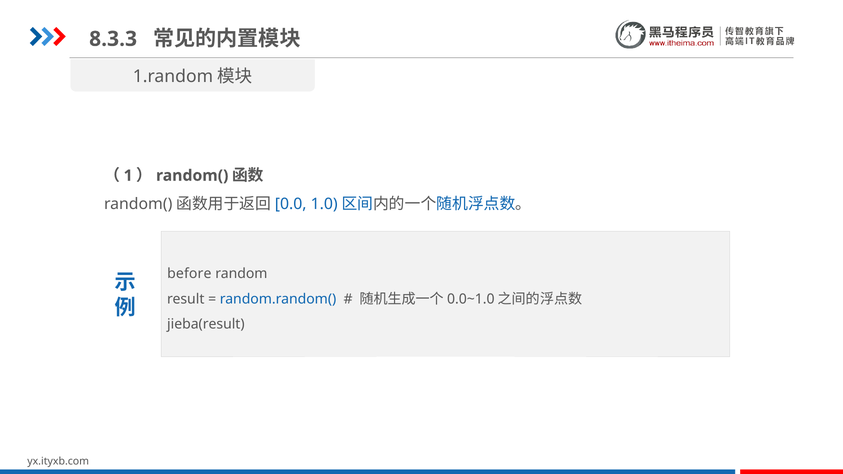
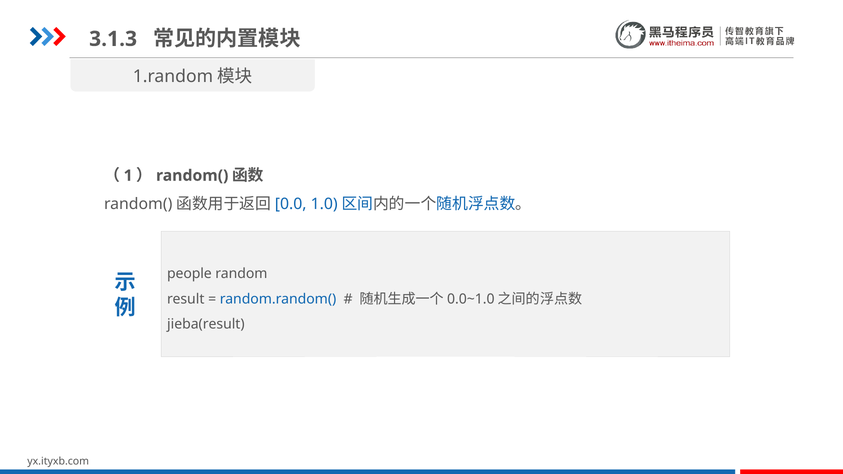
8.3.3: 8.3.3 -> 3.1.3
before: before -> people
